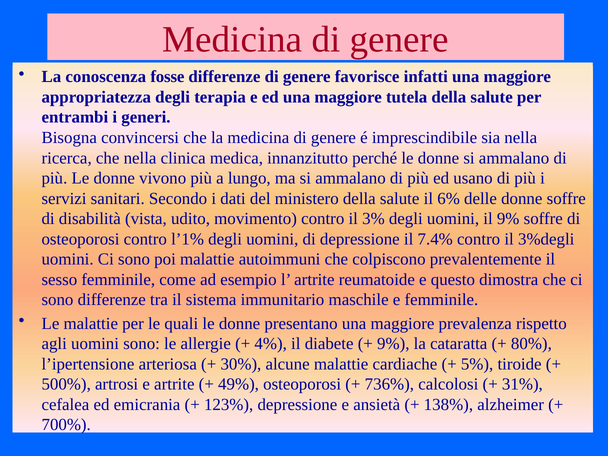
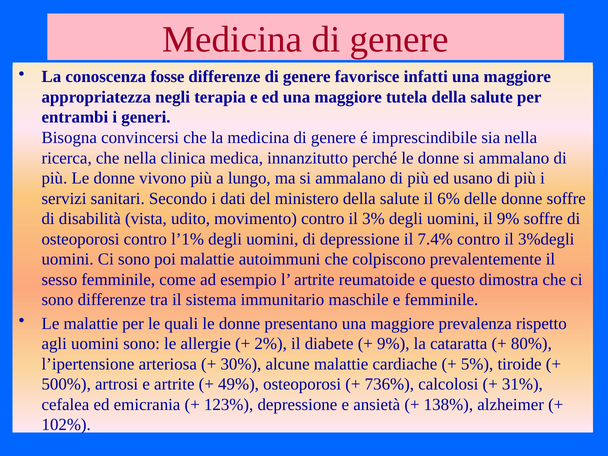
appropriatezza degli: degli -> negli
4%: 4% -> 2%
700%: 700% -> 102%
